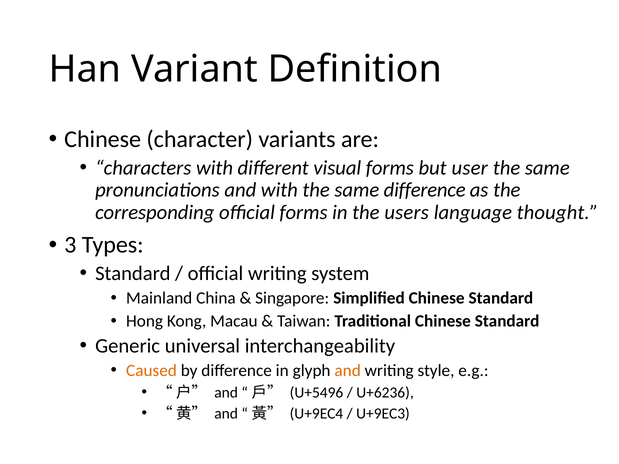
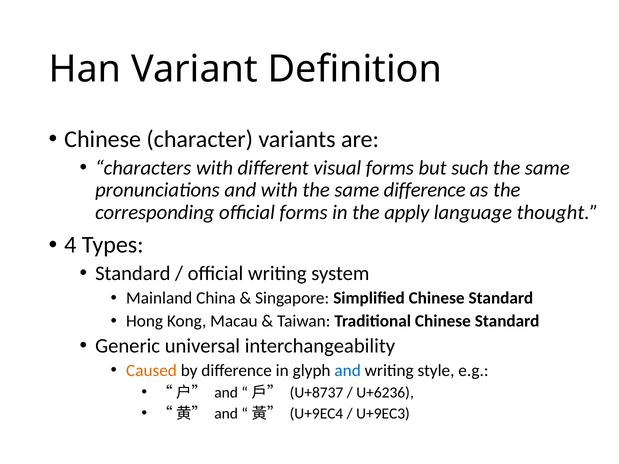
user: user -> such
users: users -> apply
3: 3 -> 4
and at (348, 371) colour: orange -> blue
U+5496: U+5496 -> U+8737
